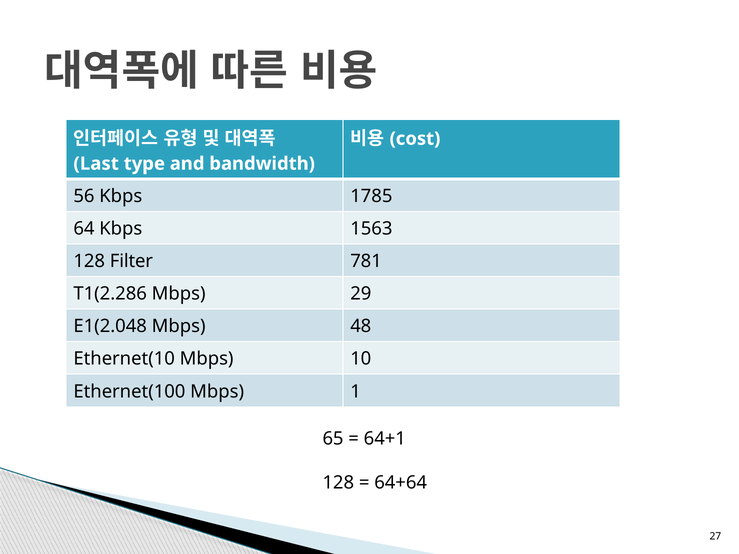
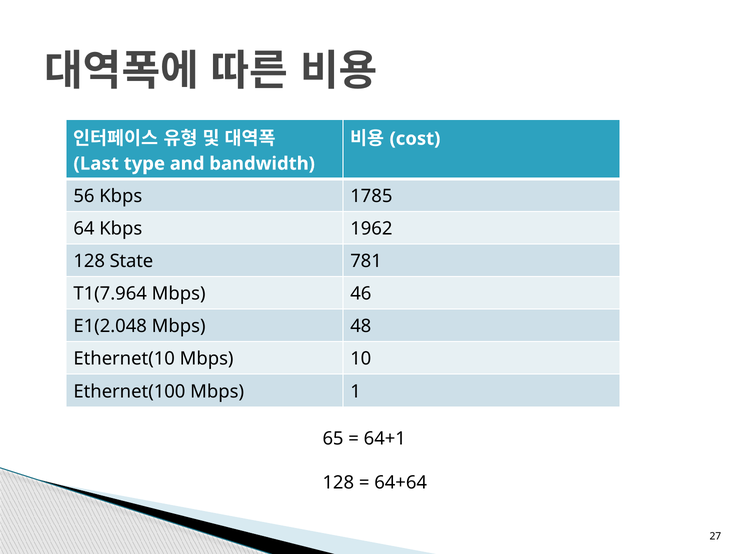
1563: 1563 -> 1962
Filter: Filter -> State
T1(2.286: T1(2.286 -> T1(7.964
29: 29 -> 46
